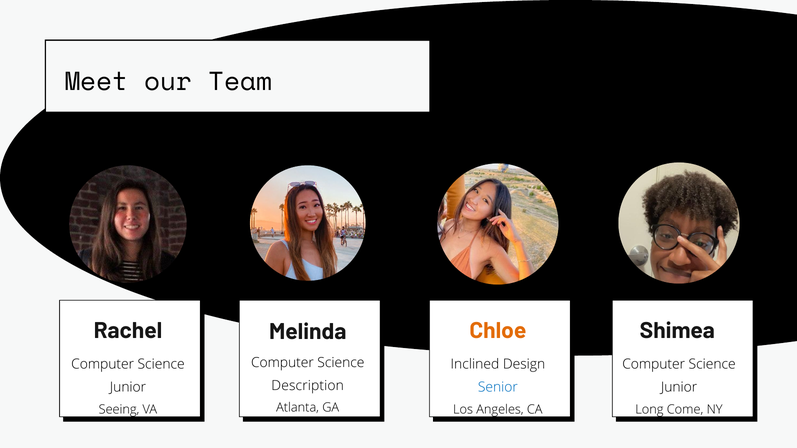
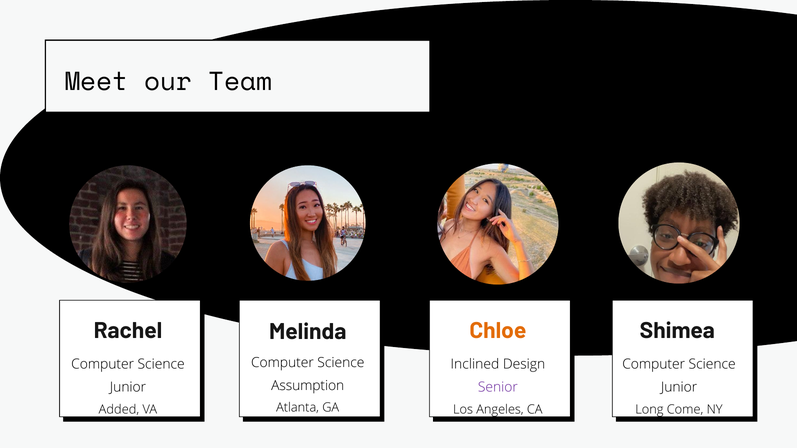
Description: Description -> Assumption
Senior colour: blue -> purple
Seeing: Seeing -> Added
